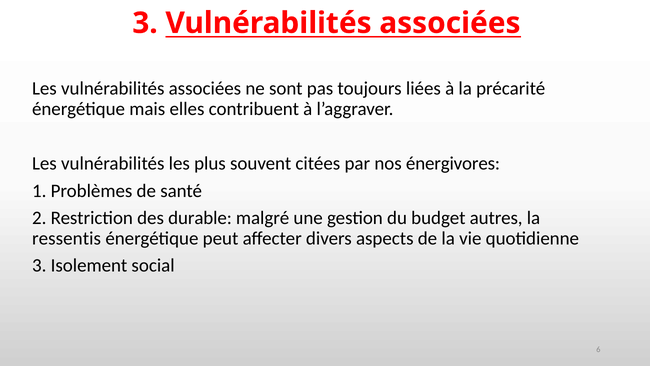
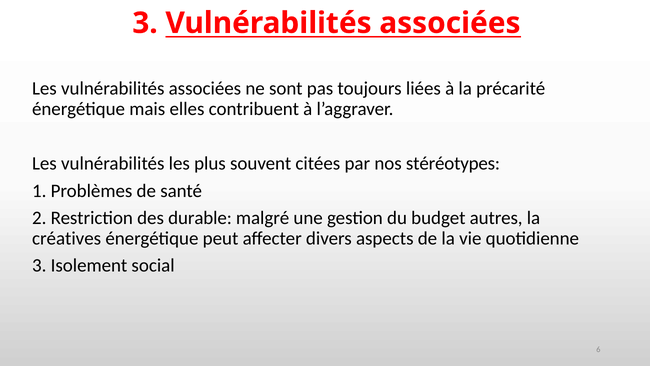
énergivores: énergivores -> stéréotypes
ressentis: ressentis -> créatives
